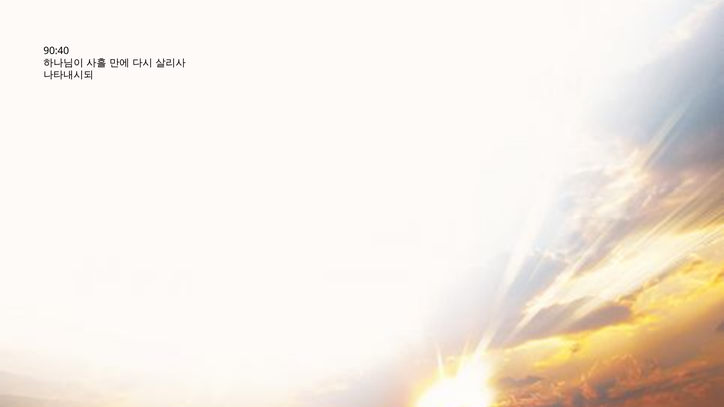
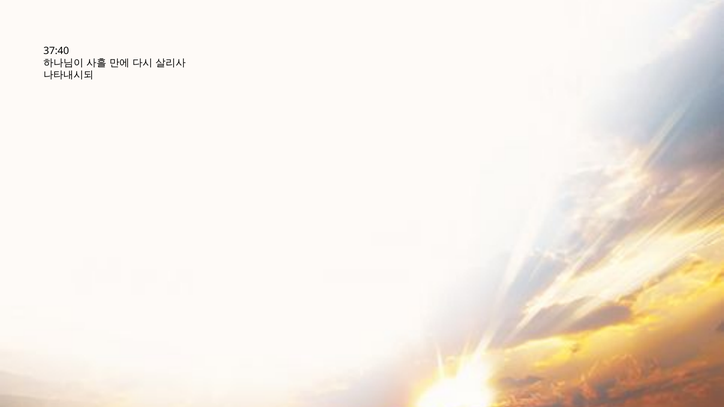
90:40: 90:40 -> 37:40
